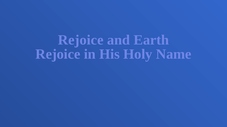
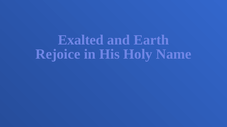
Rejoice at (81, 40): Rejoice -> Exalted
